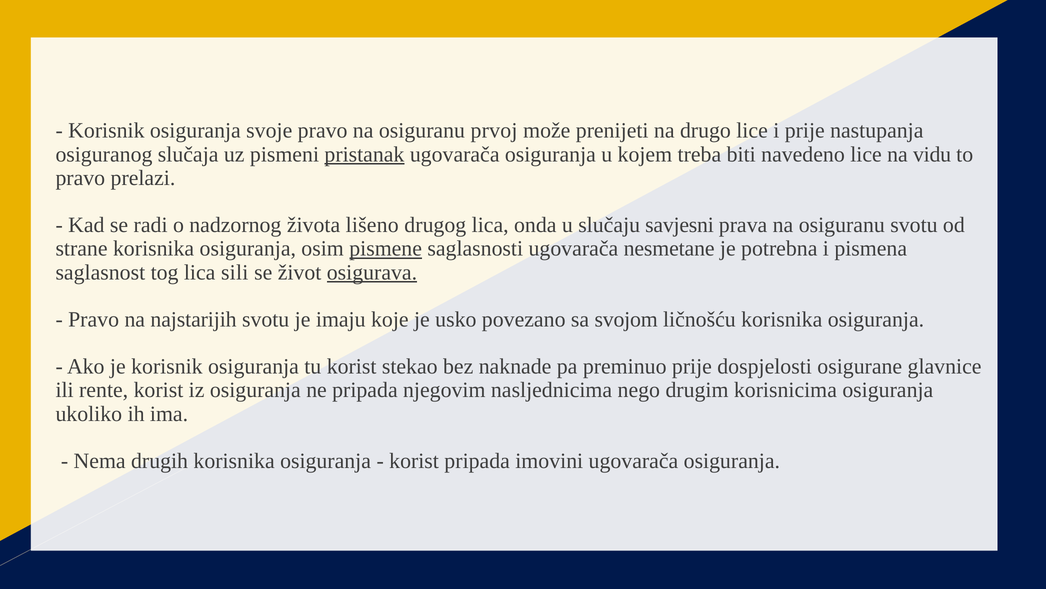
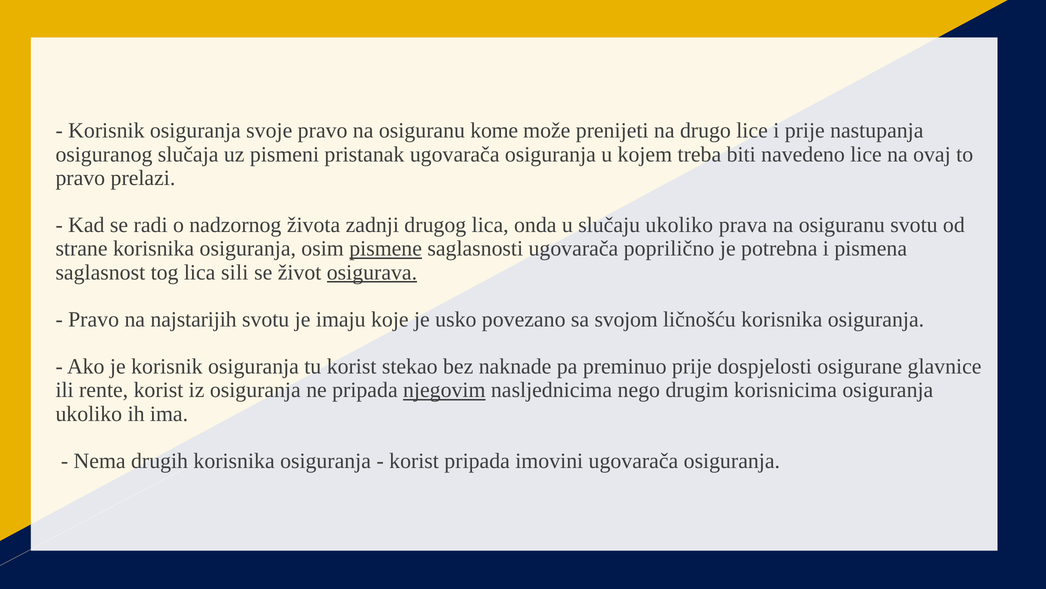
prvoj: prvoj -> kome
pristanak underline: present -> none
vidu: vidu -> ovaj
lišeno: lišeno -> zadnji
slučaju savjesni: savjesni -> ukoliko
nesmetane: nesmetane -> poprilično
njegovim underline: none -> present
